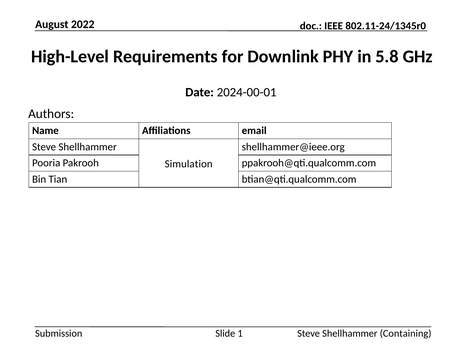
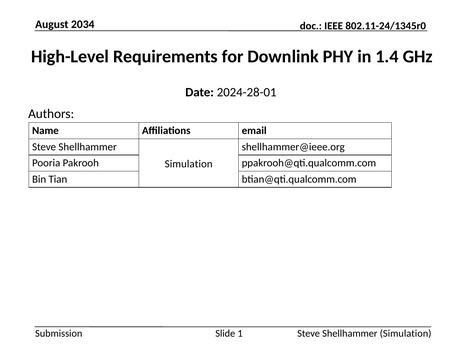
2022: 2022 -> 2034
5.8: 5.8 -> 1.4
2024-00-01: 2024-00-01 -> 2024-28-01
Containing at (406, 334): Containing -> Simulation
